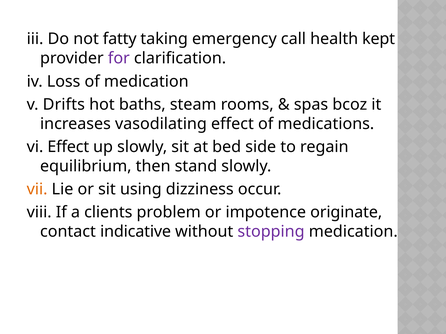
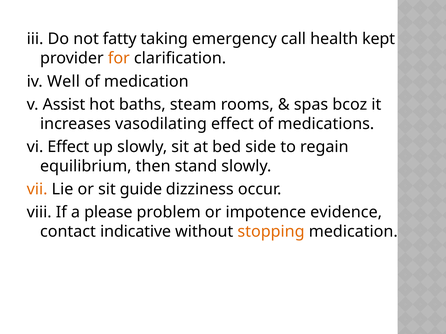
for colour: purple -> orange
Loss: Loss -> Well
Drifts: Drifts -> Assist
using: using -> guide
clients: clients -> please
originate: originate -> evidence
stopping colour: purple -> orange
